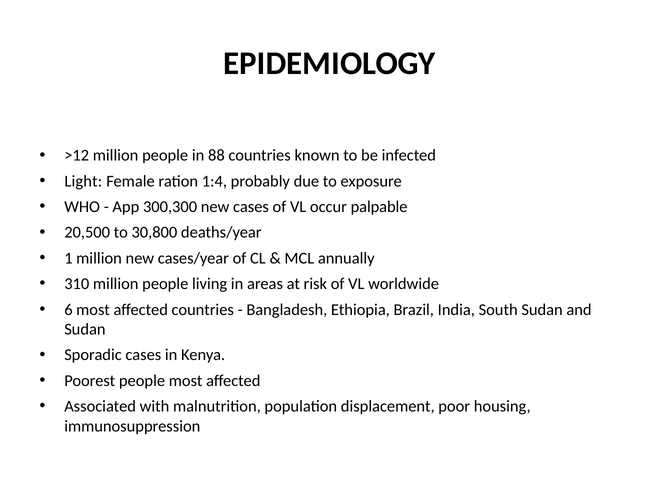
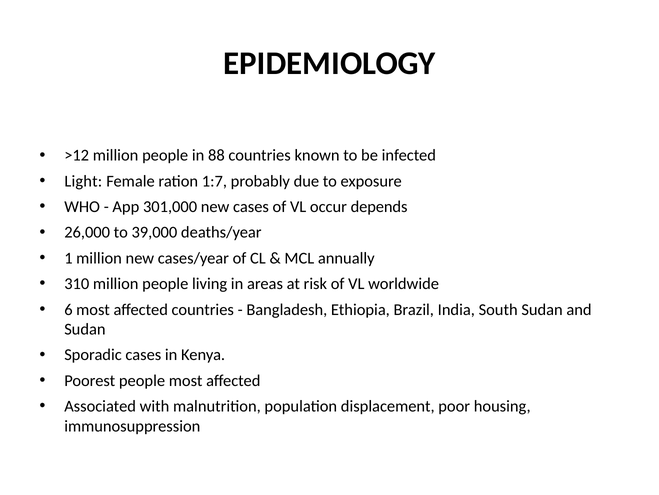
1:4: 1:4 -> 1:7
300,300: 300,300 -> 301,000
palpable: palpable -> depends
20,500: 20,500 -> 26,000
30,800: 30,800 -> 39,000
